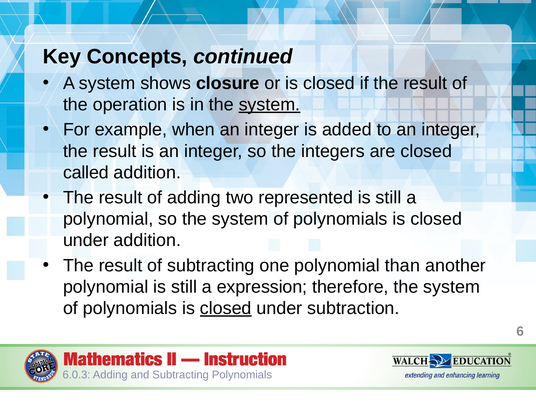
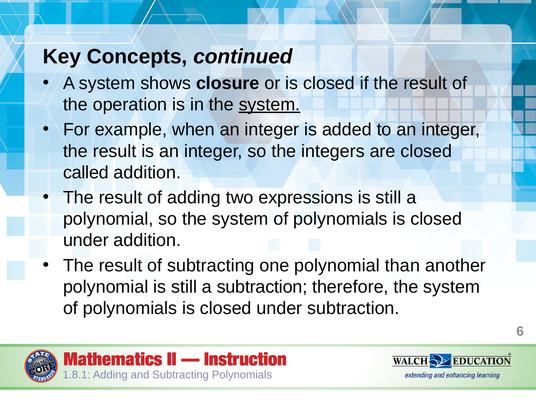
represented: represented -> expressions
a expression: expression -> subtraction
closed at (226, 308) underline: present -> none
6.0.3: 6.0.3 -> 1.8.1
